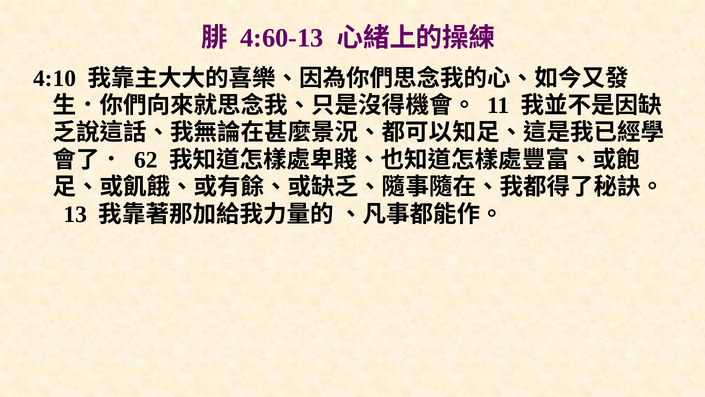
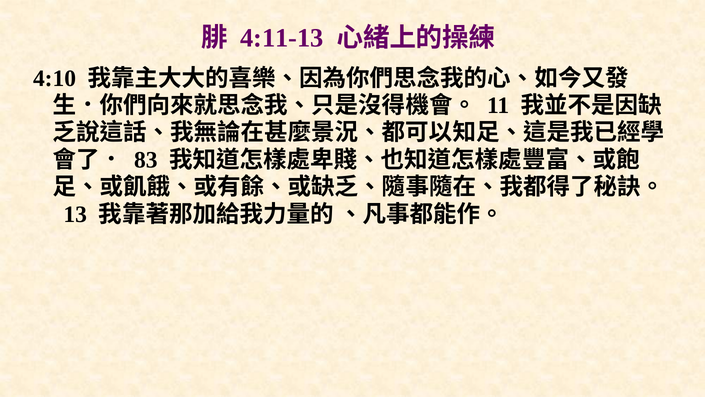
4:60-13: 4:60-13 -> 4:11-13
62: 62 -> 83
